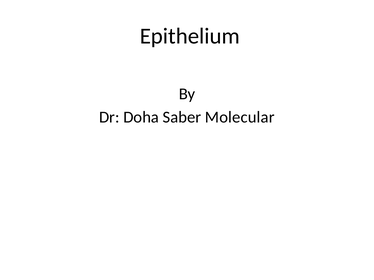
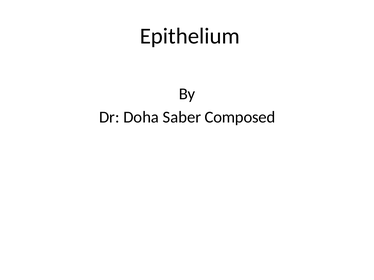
Molecular: Molecular -> Composed
